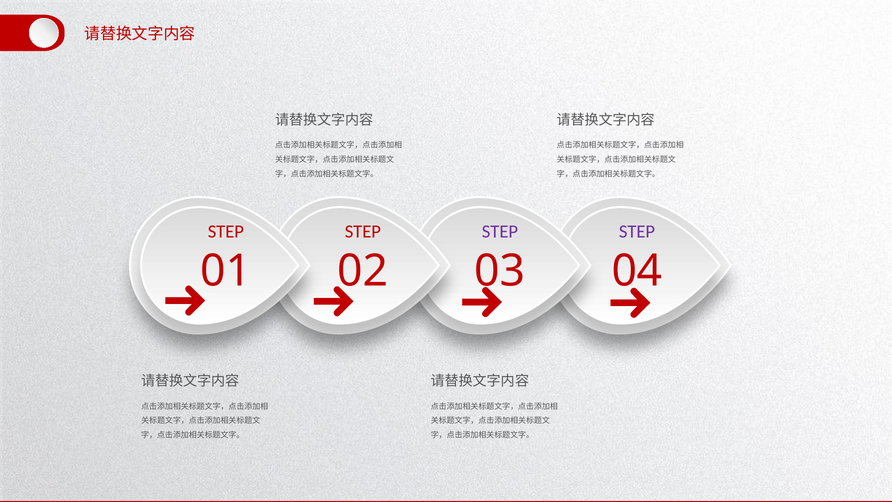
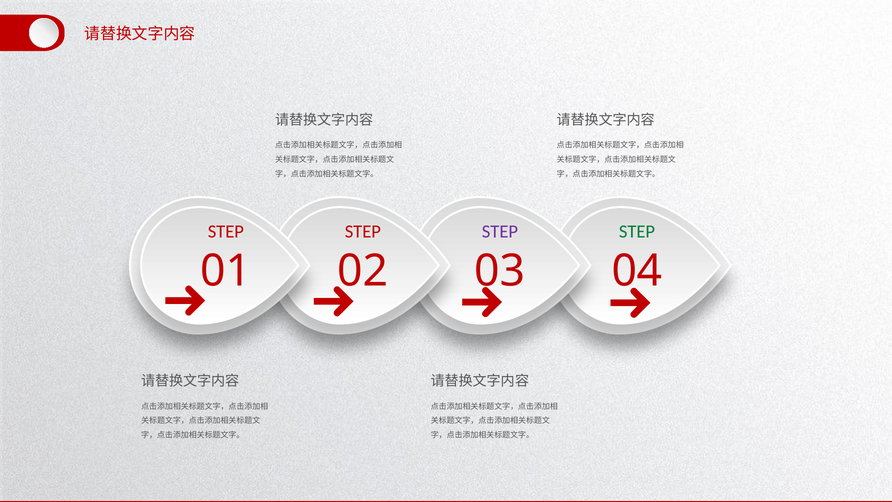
STEP at (637, 231) colour: purple -> green
